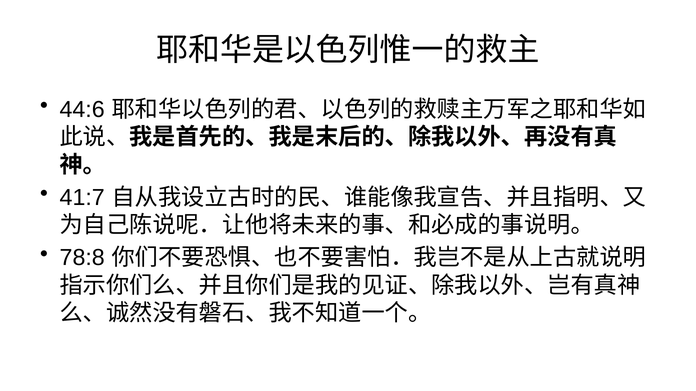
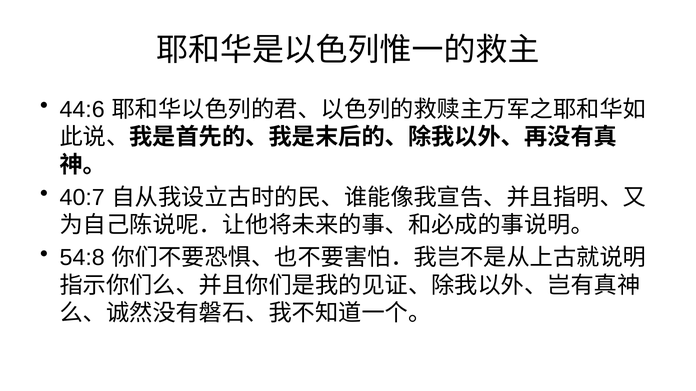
41:7: 41:7 -> 40:7
78:8: 78:8 -> 54:8
